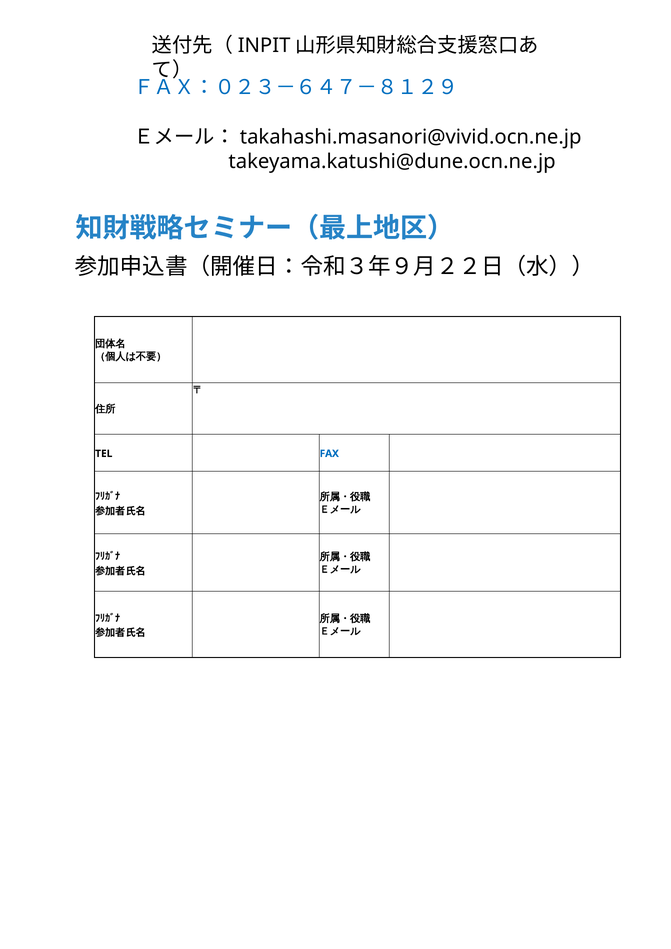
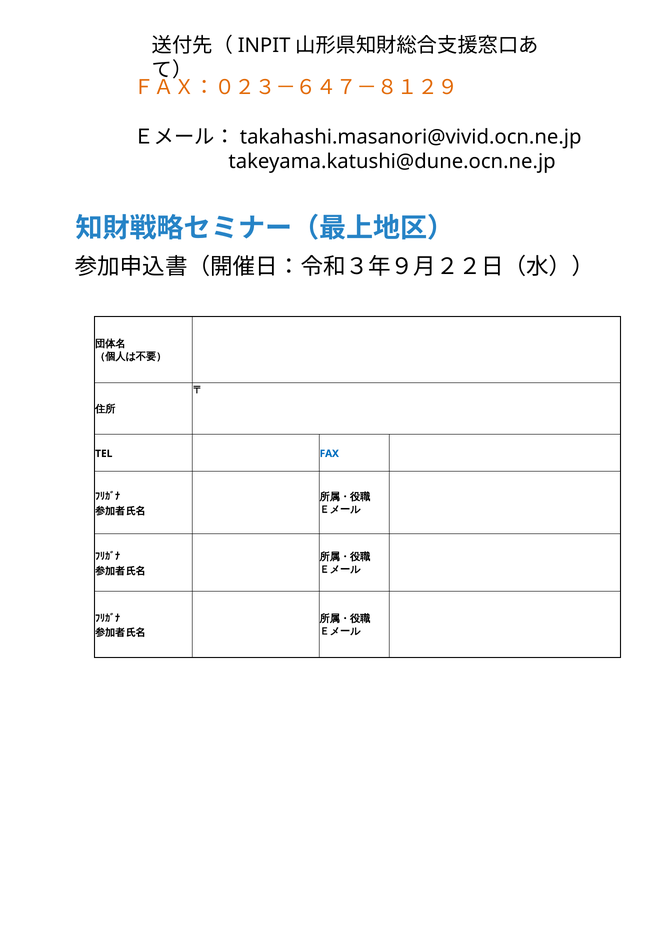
ＦＡＸ：０２３－６４７－８１２９ colour: blue -> orange
